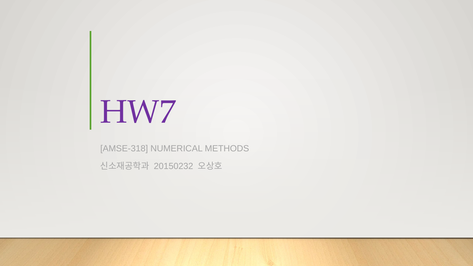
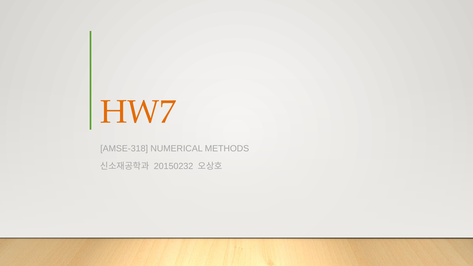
HW7 colour: purple -> orange
